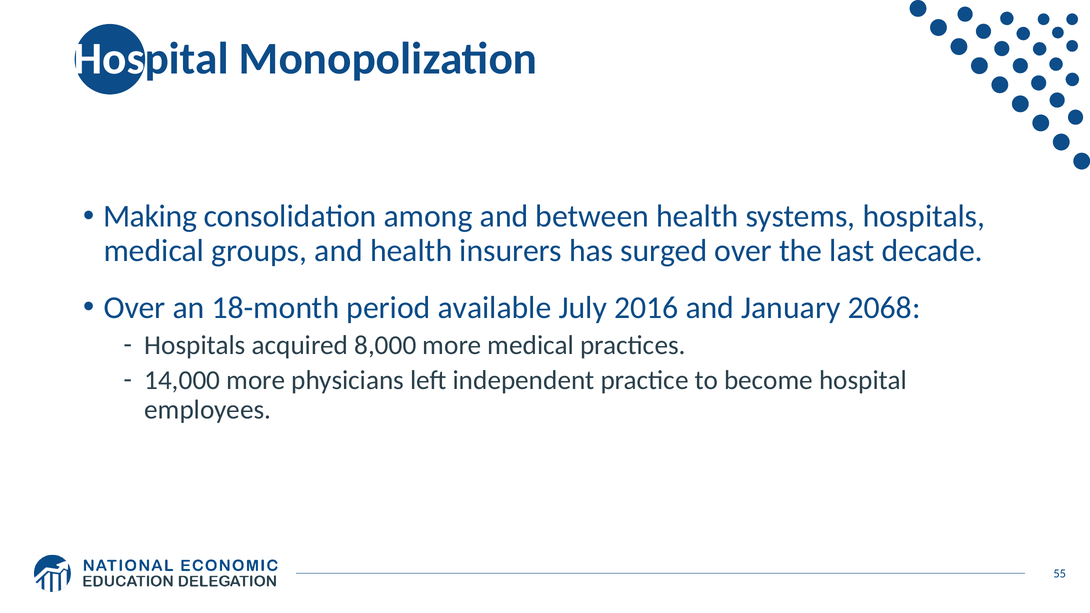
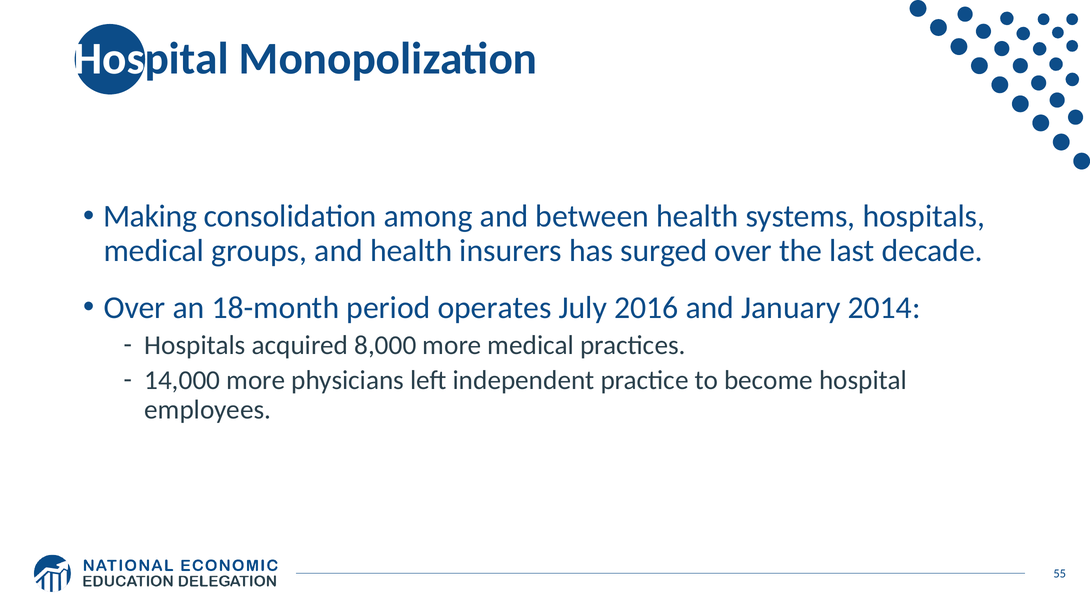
available: available -> operates
2068: 2068 -> 2014
